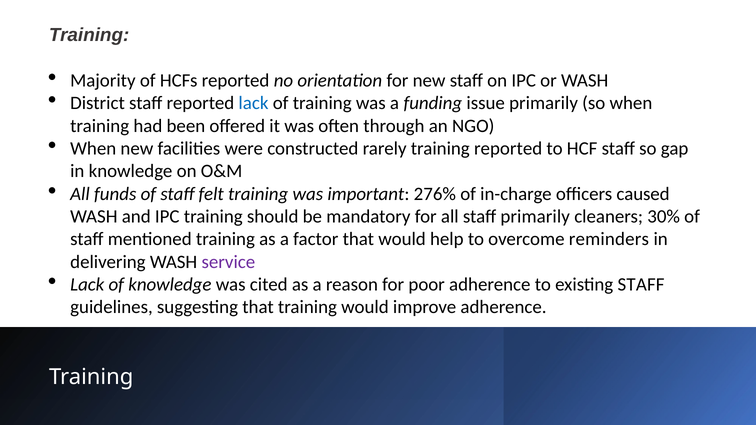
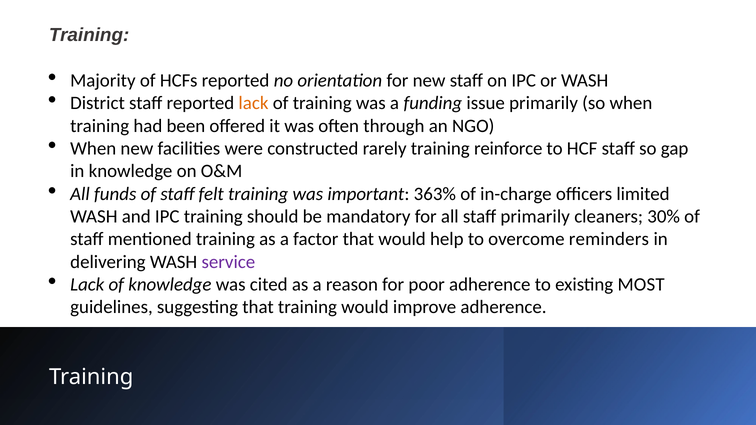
lack at (253, 103) colour: blue -> orange
training reported: reported -> reinforce
276%: 276% -> 363%
caused: caused -> limited
existing STAFF: STAFF -> MOST
